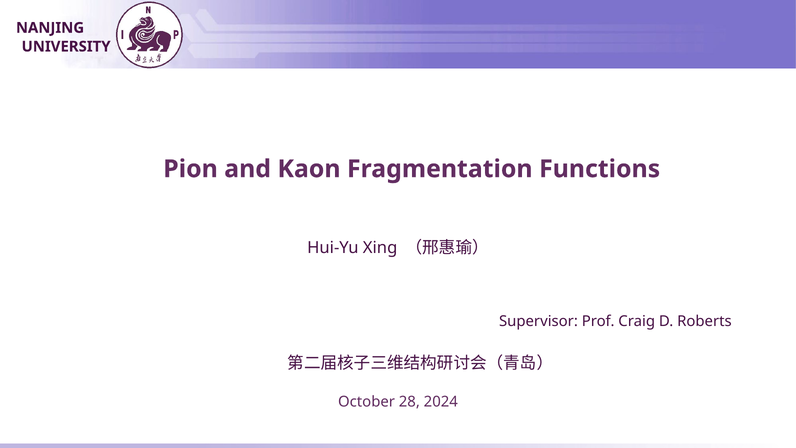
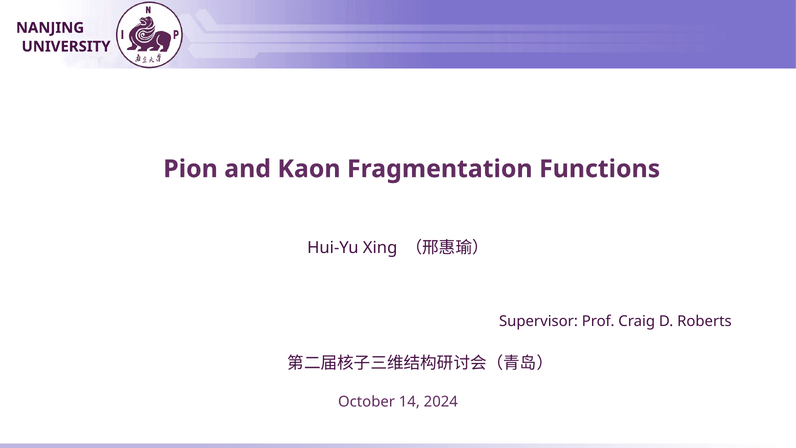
28: 28 -> 14
